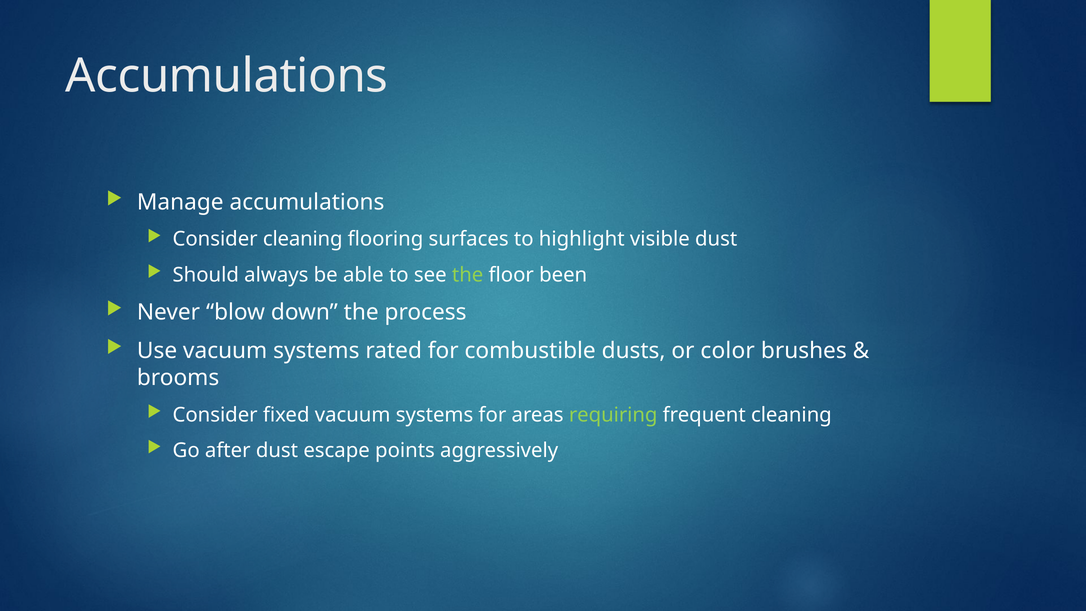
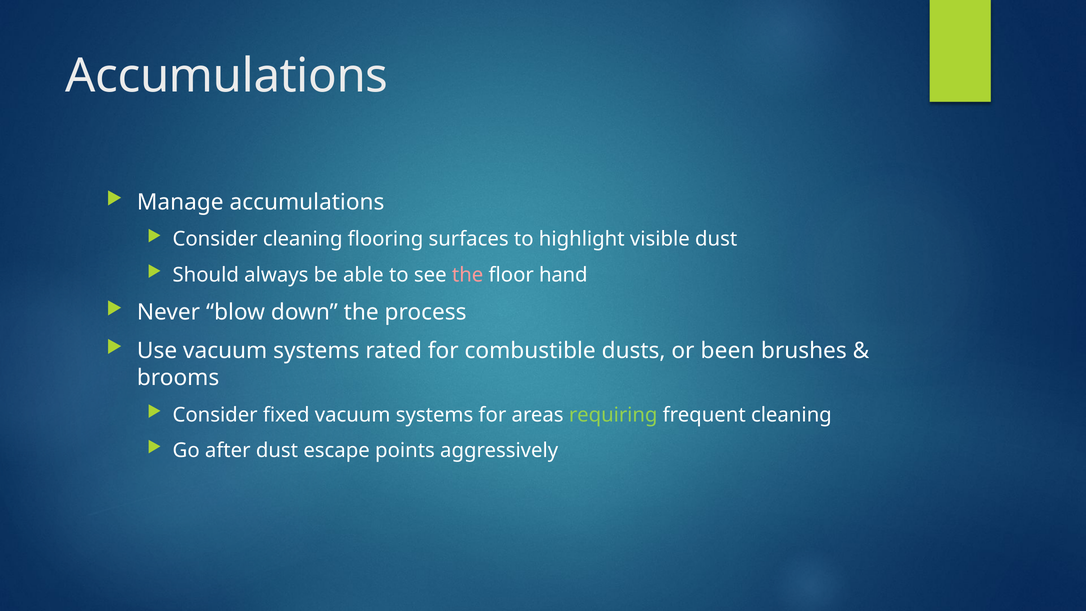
the at (468, 275) colour: light green -> pink
been: been -> hand
color: color -> been
